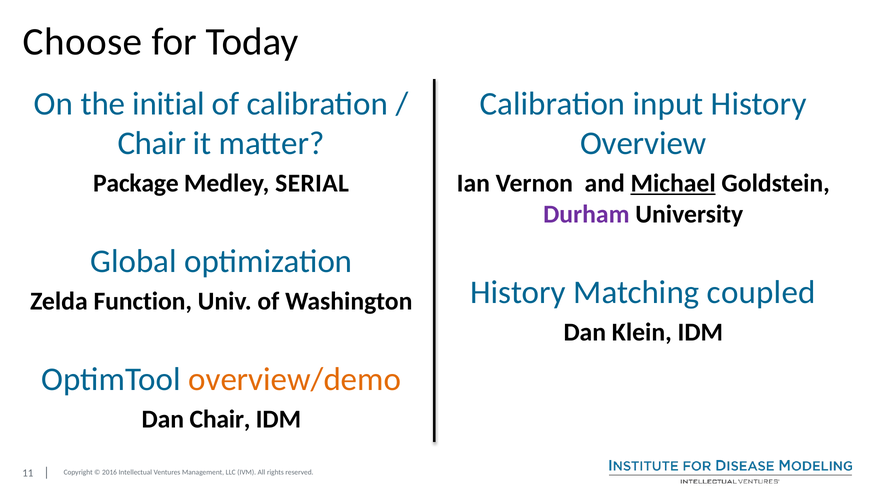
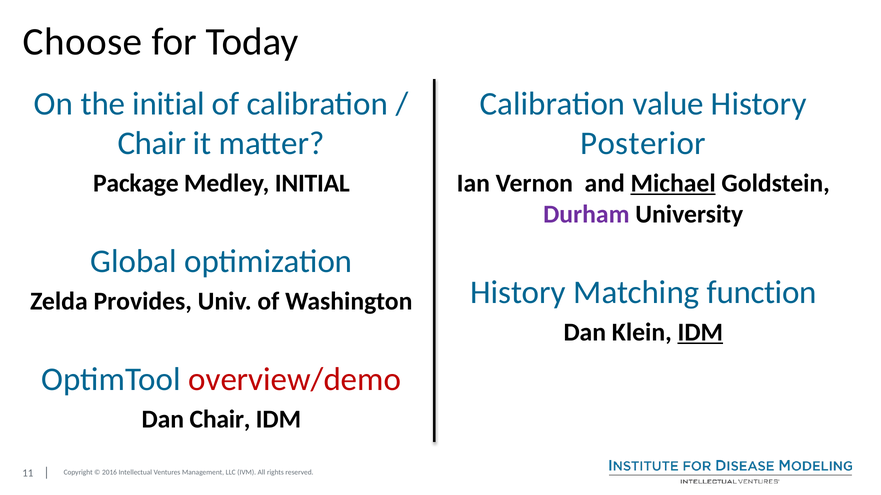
input: input -> value
Overview: Overview -> Posterior
Medley SERIAL: SERIAL -> INITIAL
coupled: coupled -> function
Function: Function -> Provides
IDM at (700, 333) underline: none -> present
overview/demo colour: orange -> red
